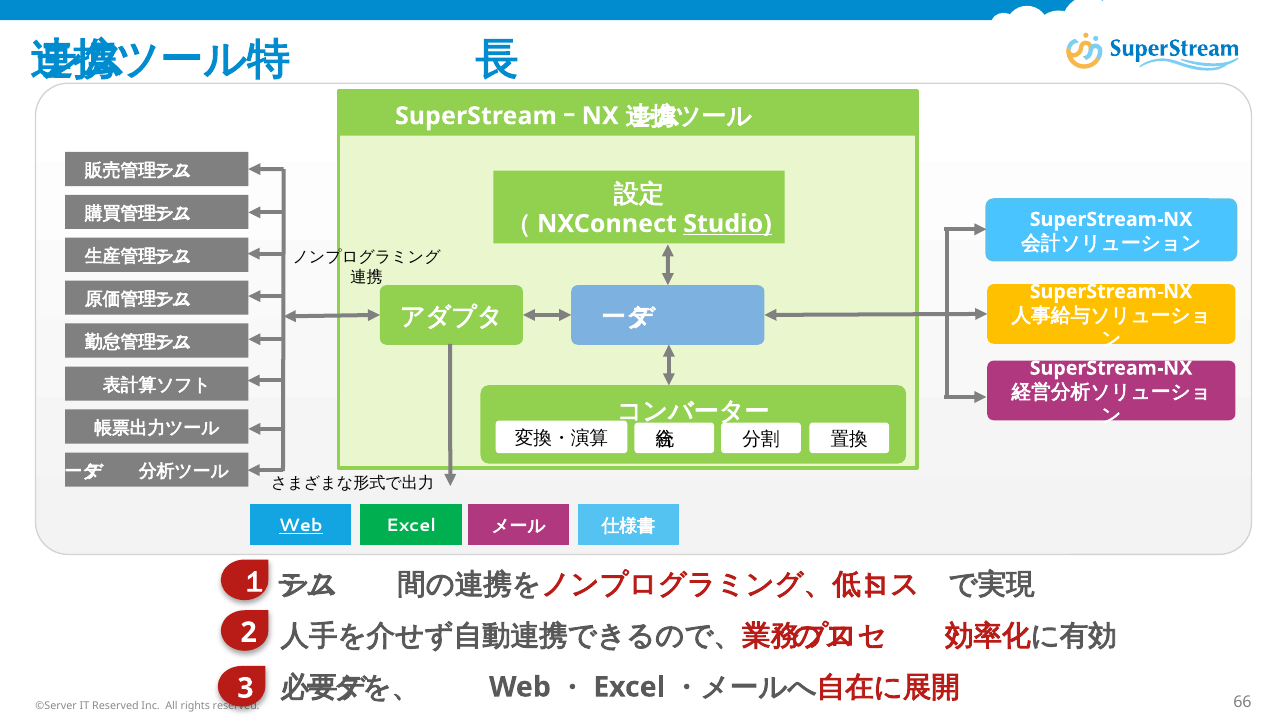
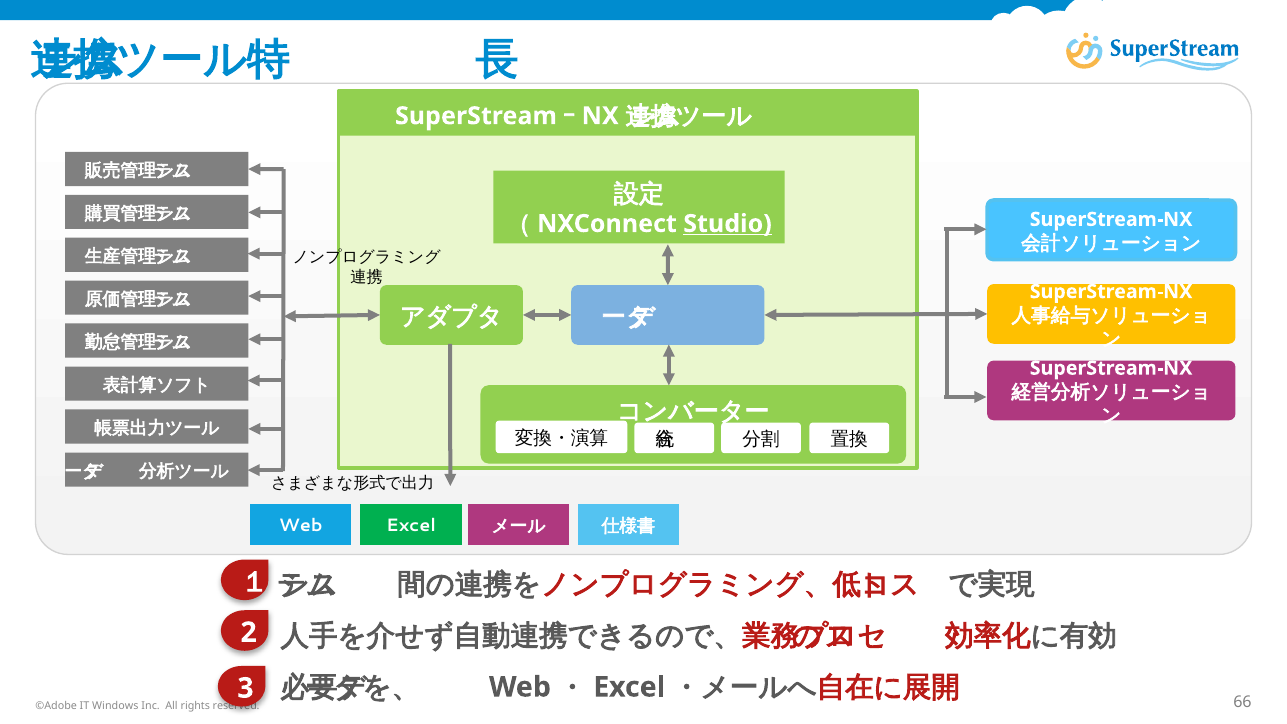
Web at (301, 526) underline: present -> none
©Server: ©Server -> ©Adobe
IT Reserved: Reserved -> Windows
